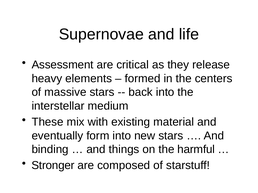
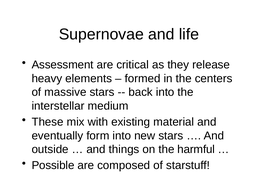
binding: binding -> outside
Stronger: Stronger -> Possible
